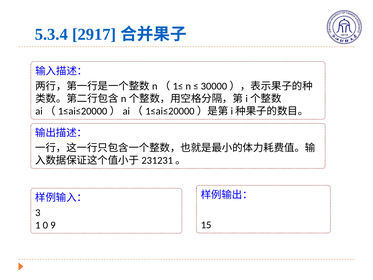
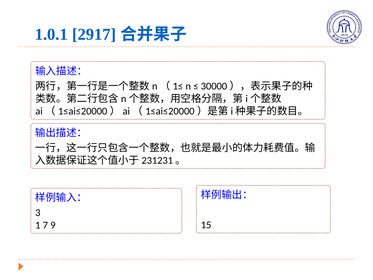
5.3.4: 5.3.4 -> 1.0.1
0: 0 -> 7
